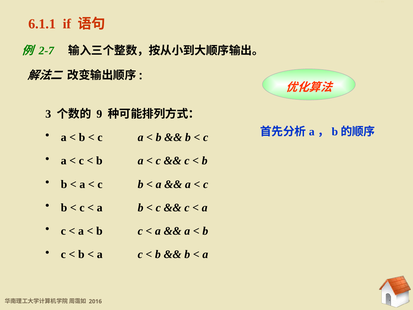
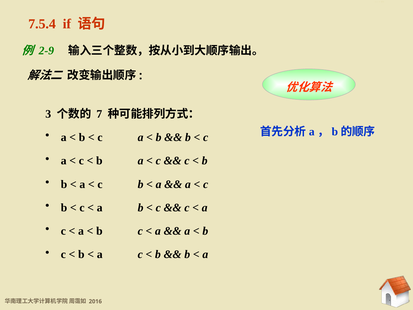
6.1.1: 6.1.1 -> 7.5.4
2-7: 2-7 -> 2-9
9: 9 -> 7
